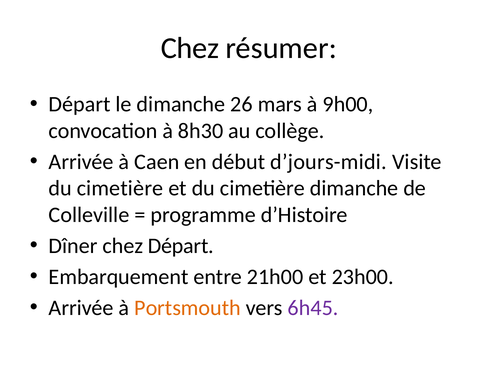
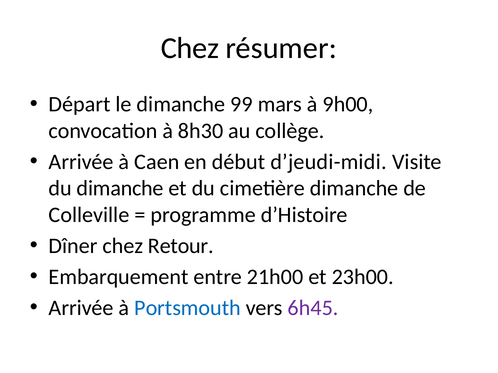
26: 26 -> 99
d’jours-midi: d’jours-midi -> d’jeudi-midi
cimetière at (120, 189): cimetière -> dimanche
chez Départ: Départ -> Retour
Portsmouth colour: orange -> blue
